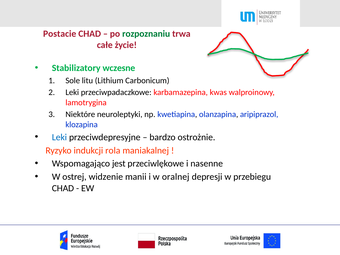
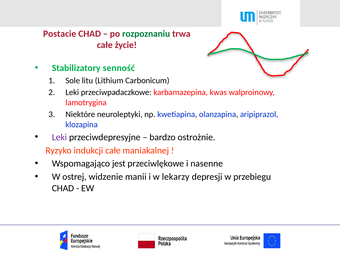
wczesne: wczesne -> senność
Leki at (59, 137) colour: blue -> purple
indukcji rola: rola -> całe
oralnej: oralnej -> lekarzy
